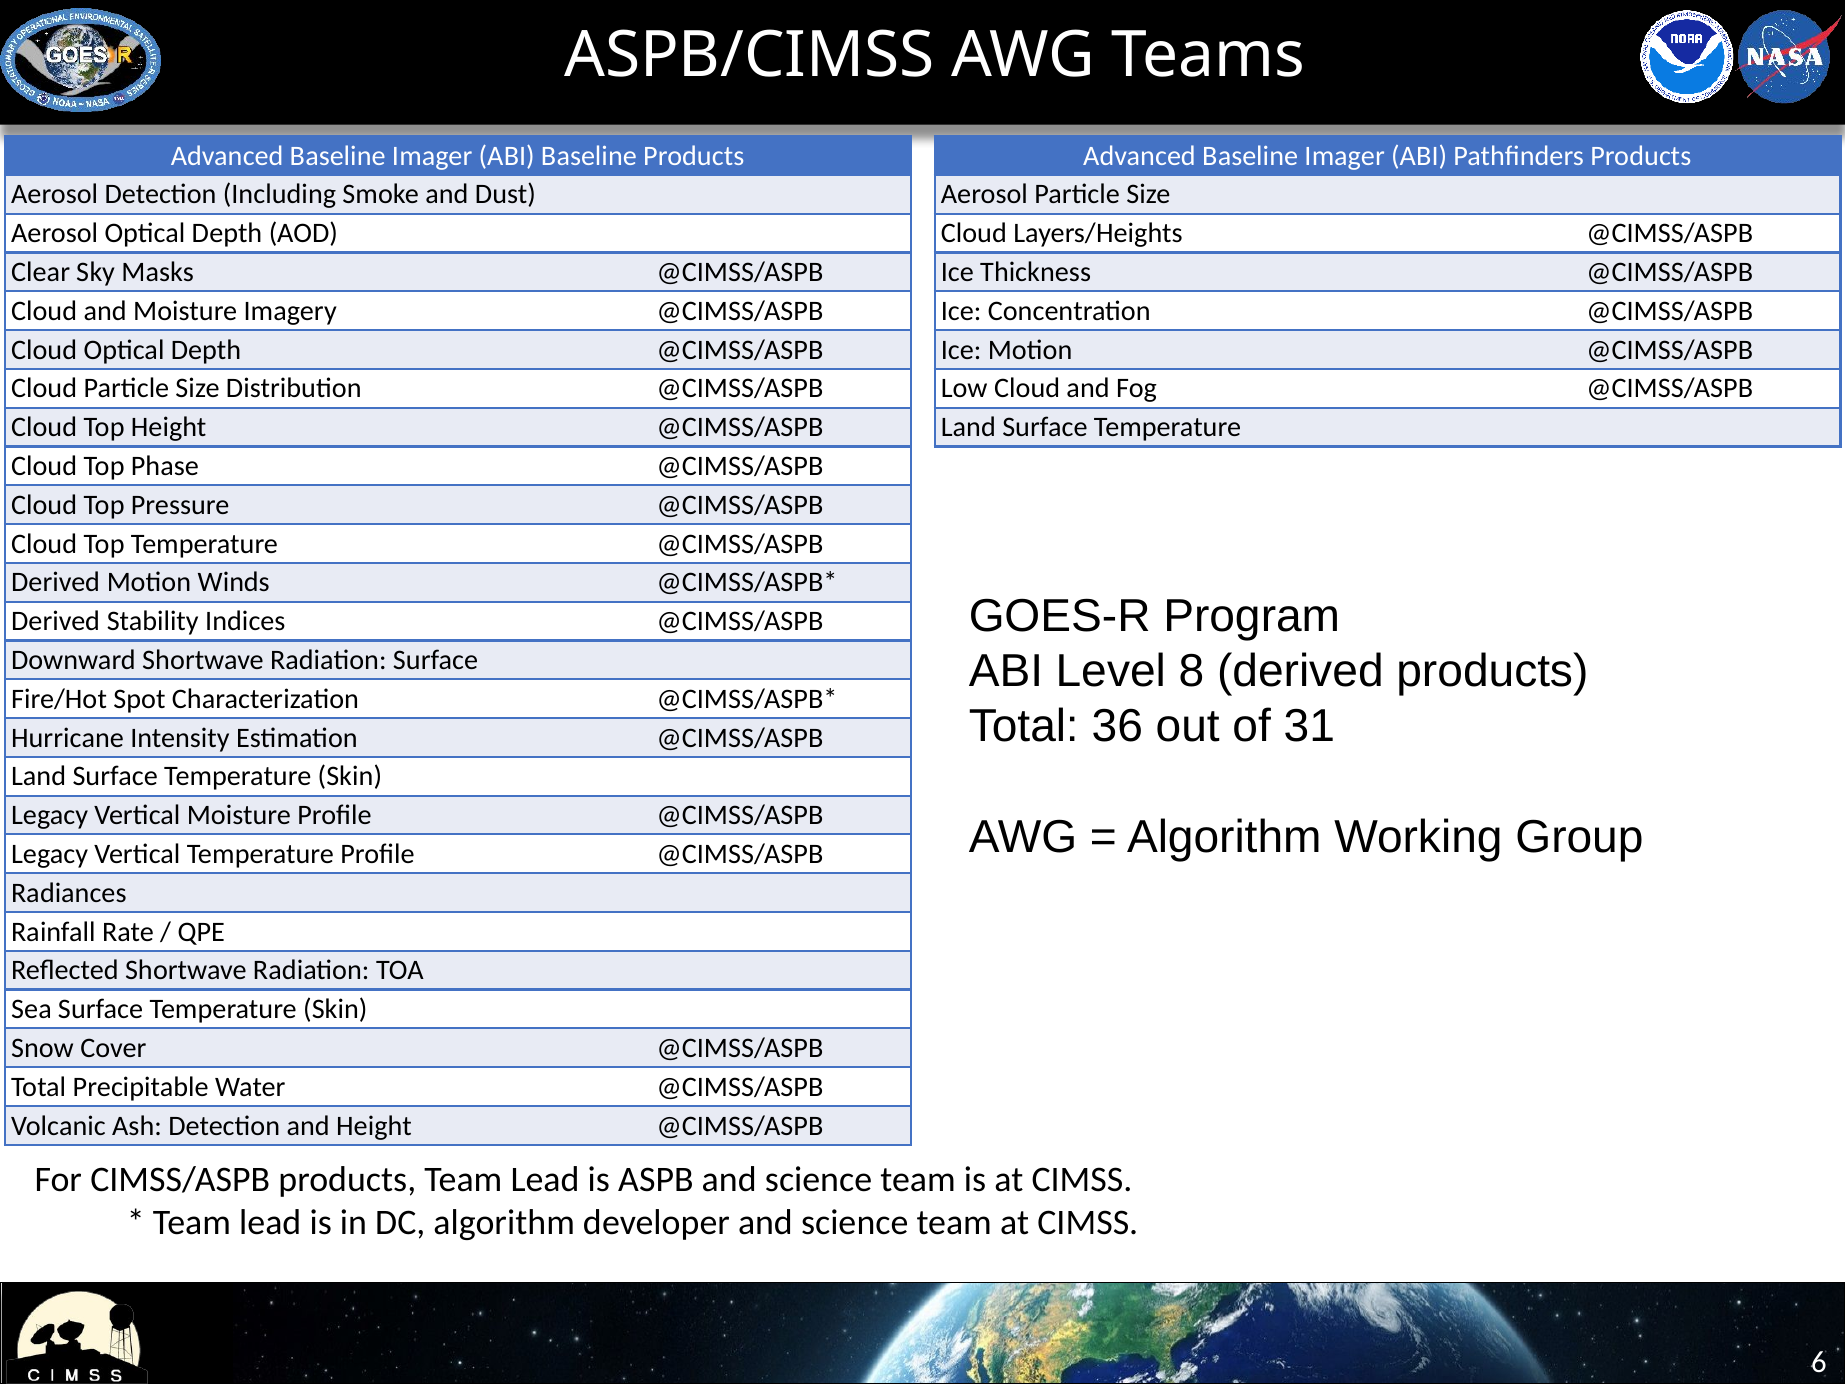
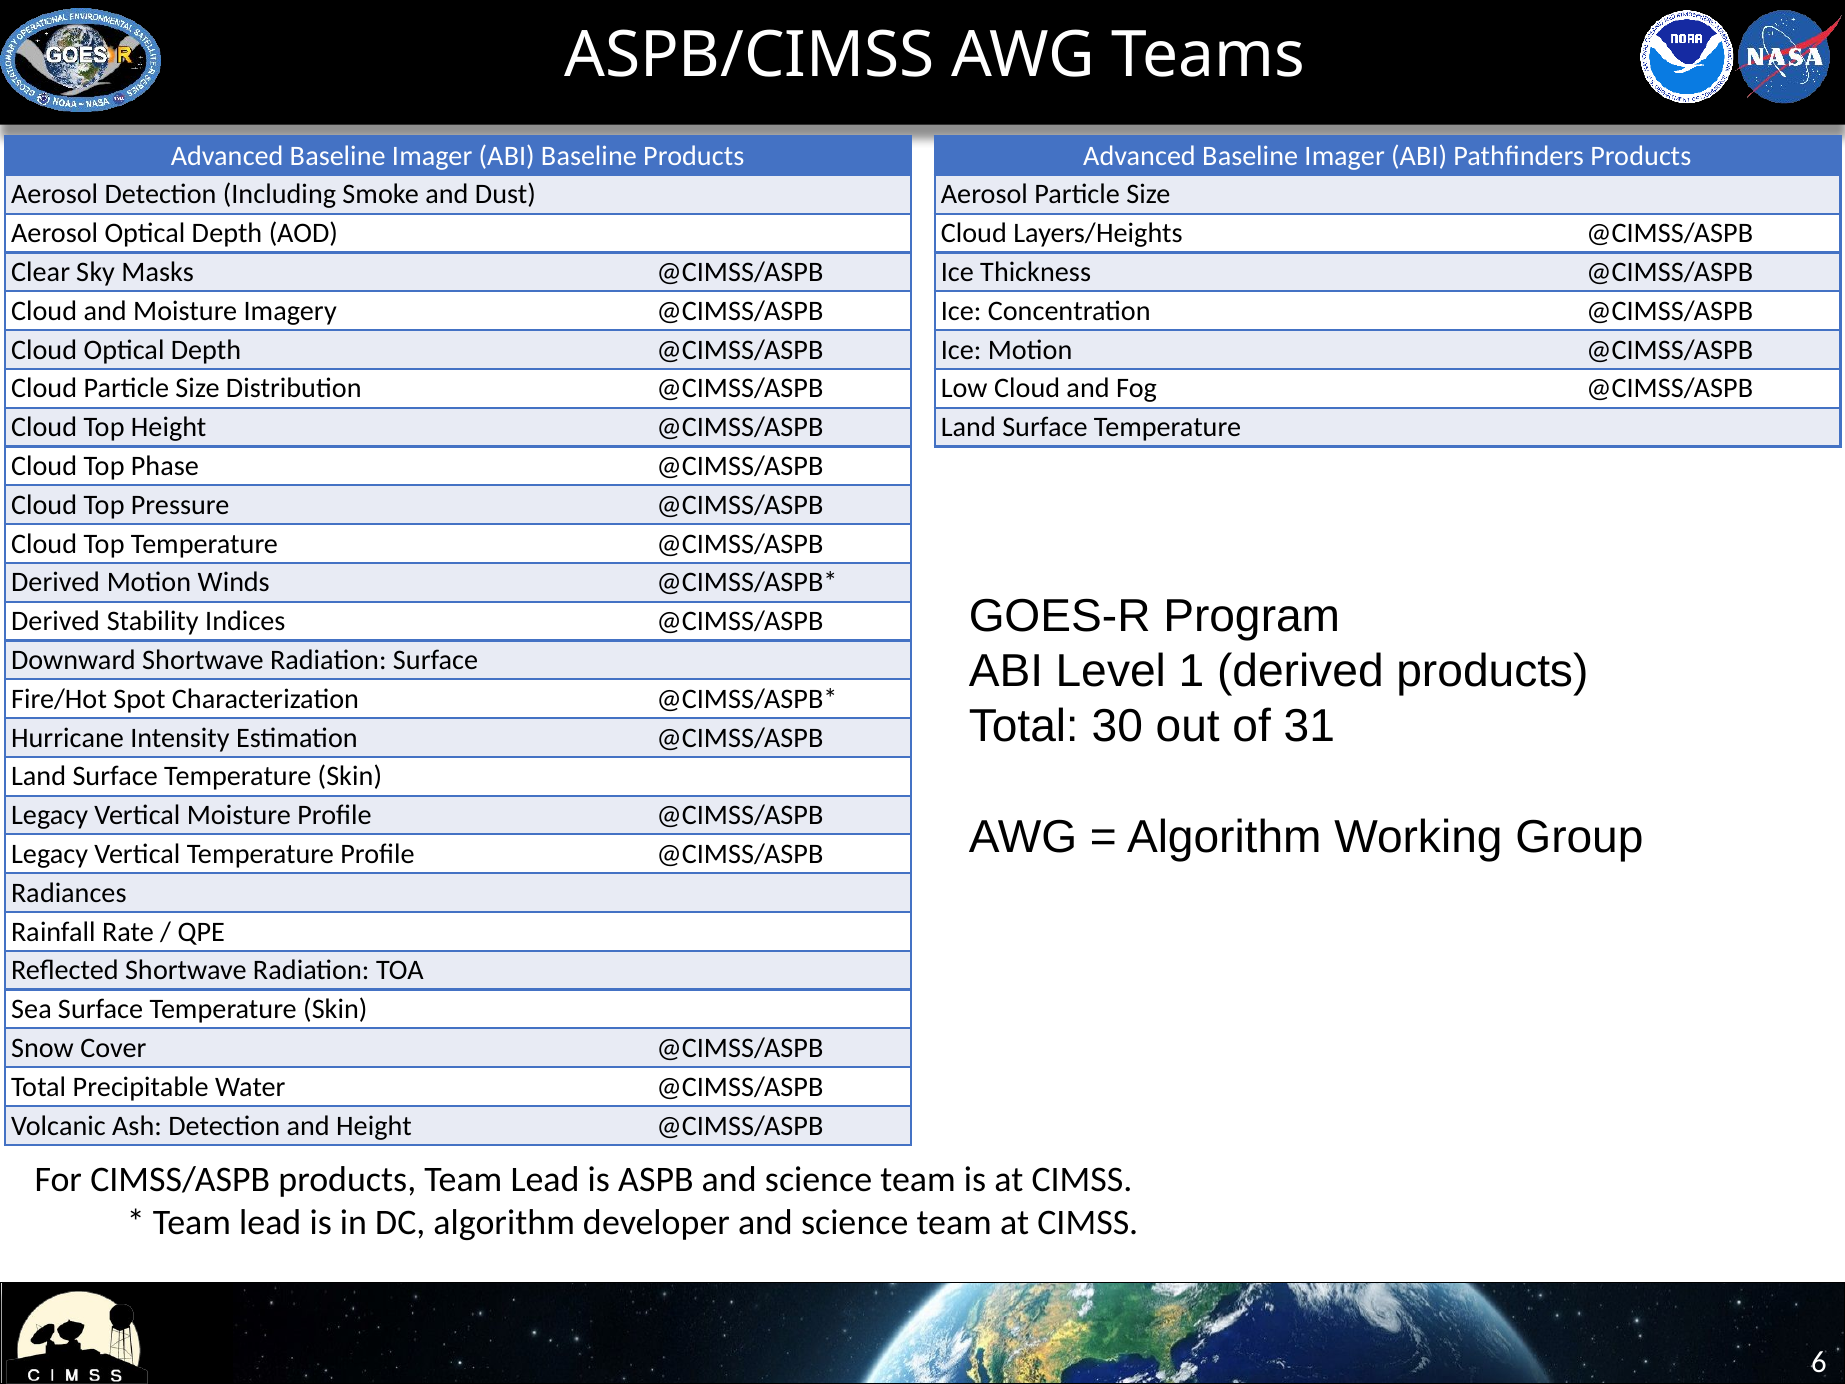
8: 8 -> 1
36: 36 -> 30
